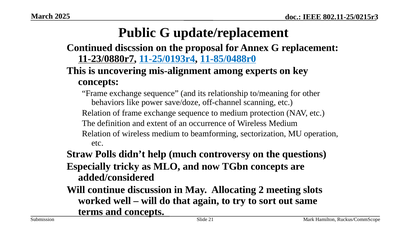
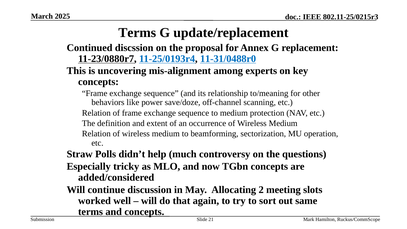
Public at (137, 33): Public -> Terms
11-85/0488r0: 11-85/0488r0 -> 11-31/0488r0
